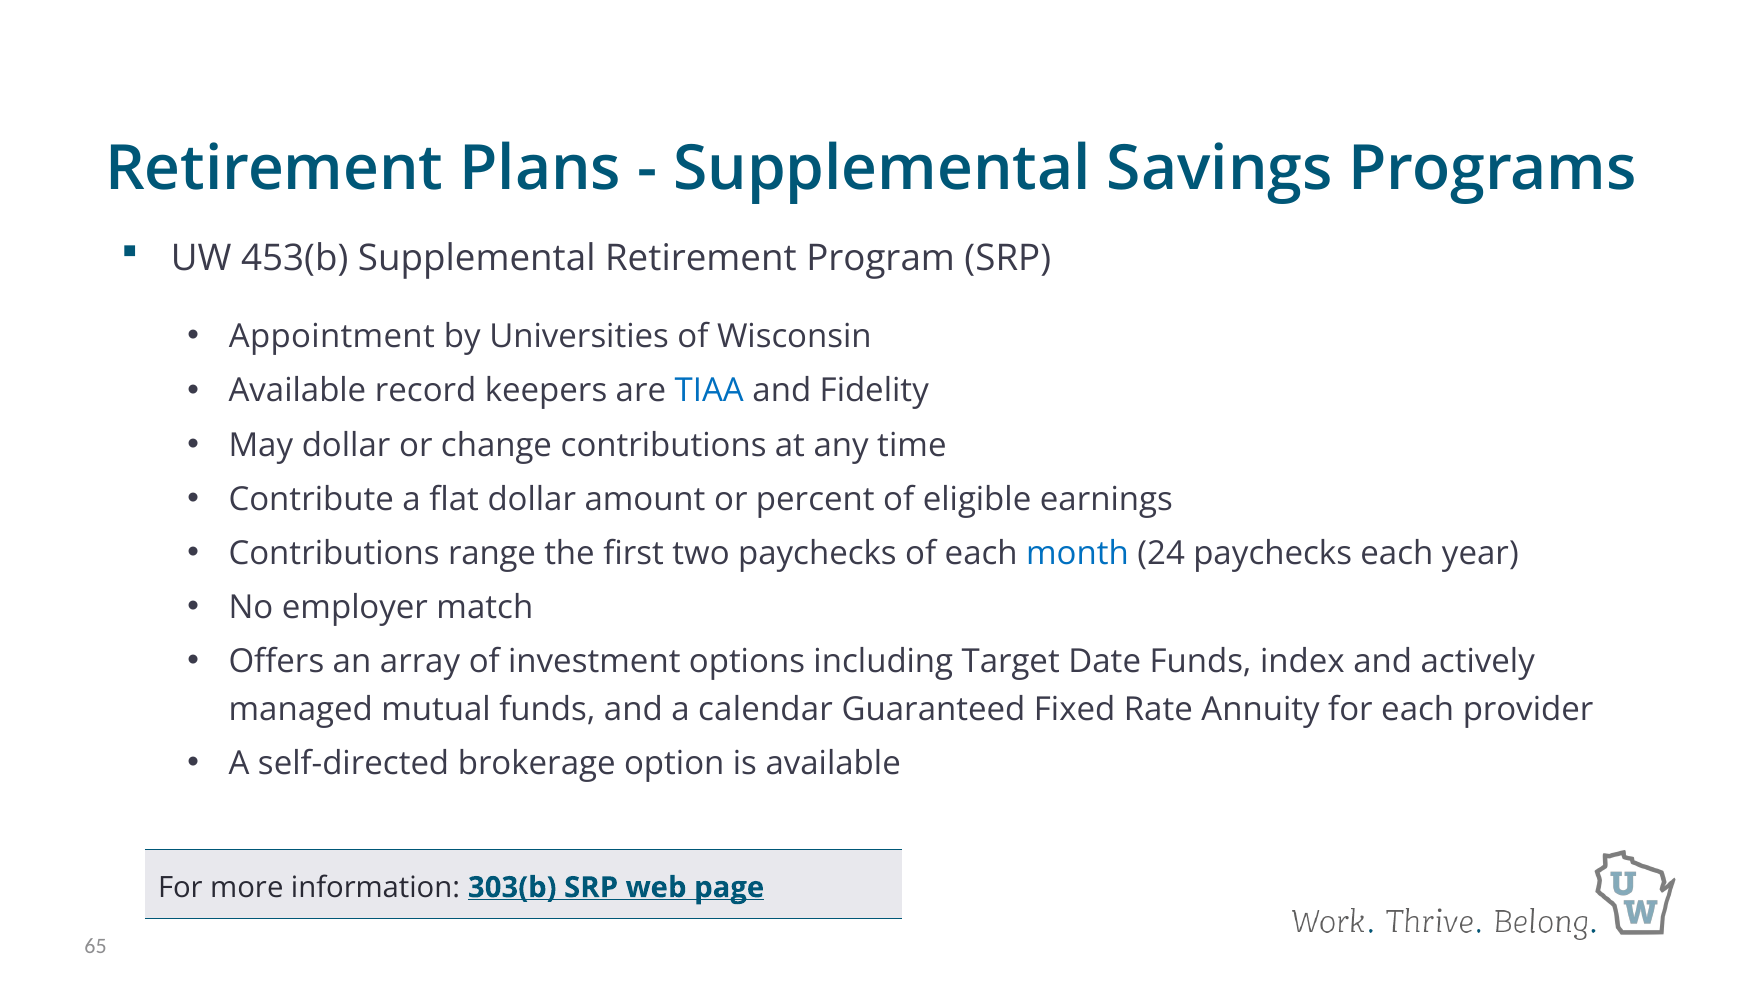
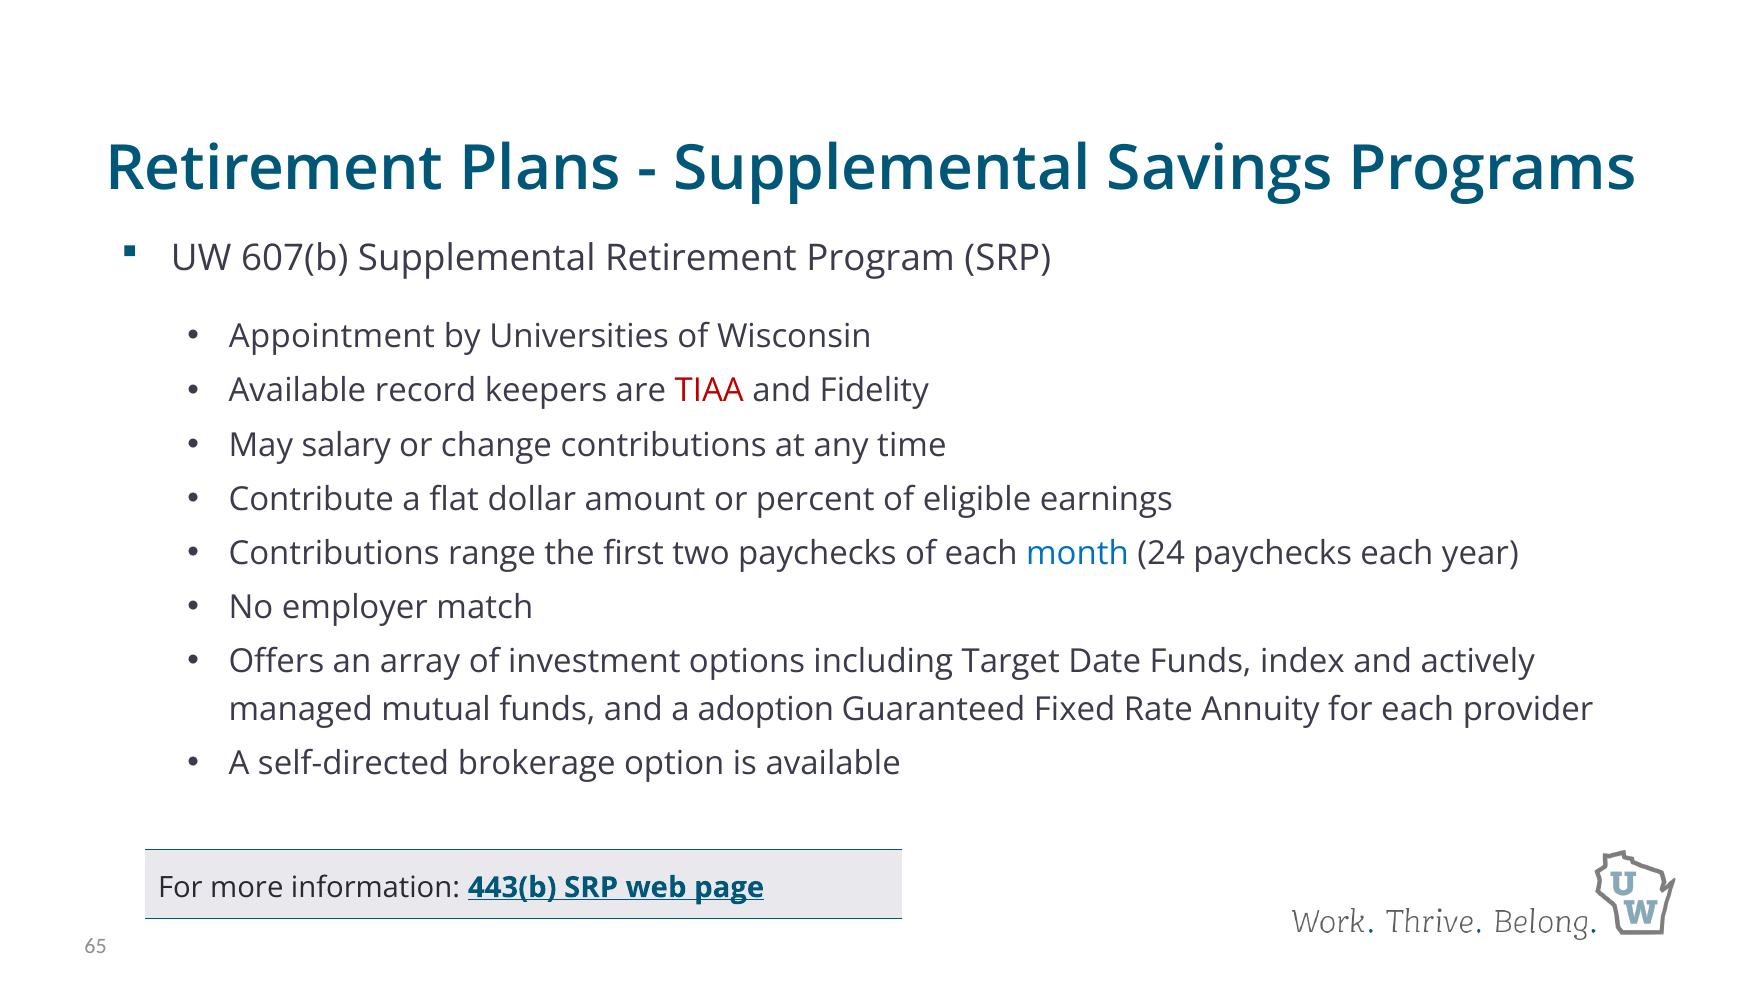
453(b: 453(b -> 607(b
TIAA colour: blue -> red
May dollar: dollar -> salary
calendar: calendar -> adoption
303(b: 303(b -> 443(b
